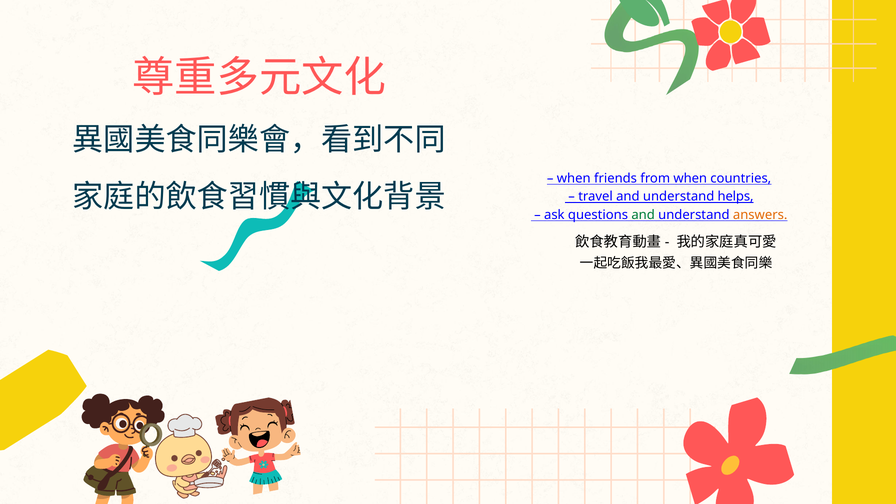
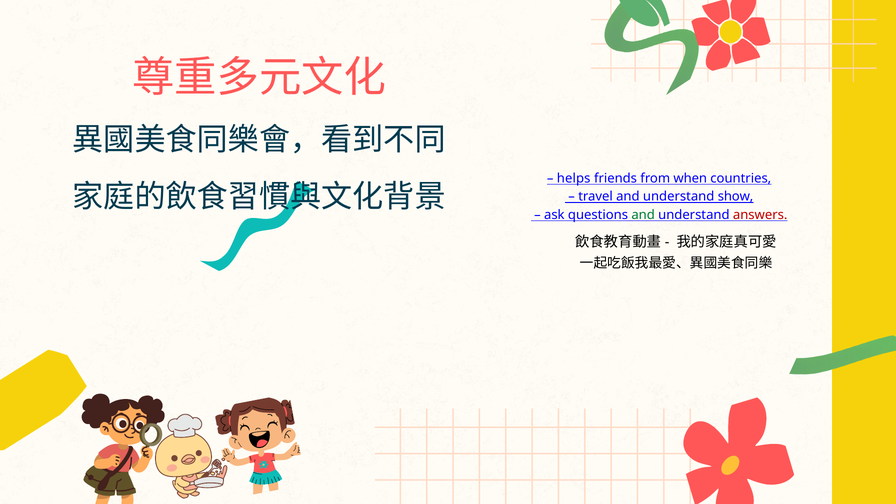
when at (574, 178): when -> helps
helps: helps -> show
answers colour: orange -> red
